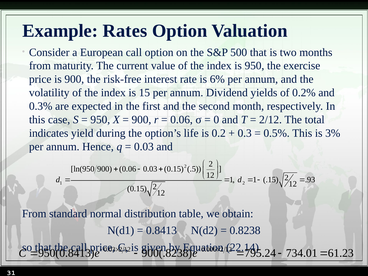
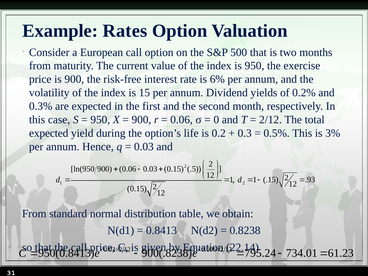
indicates at (49, 133): indicates -> expected
